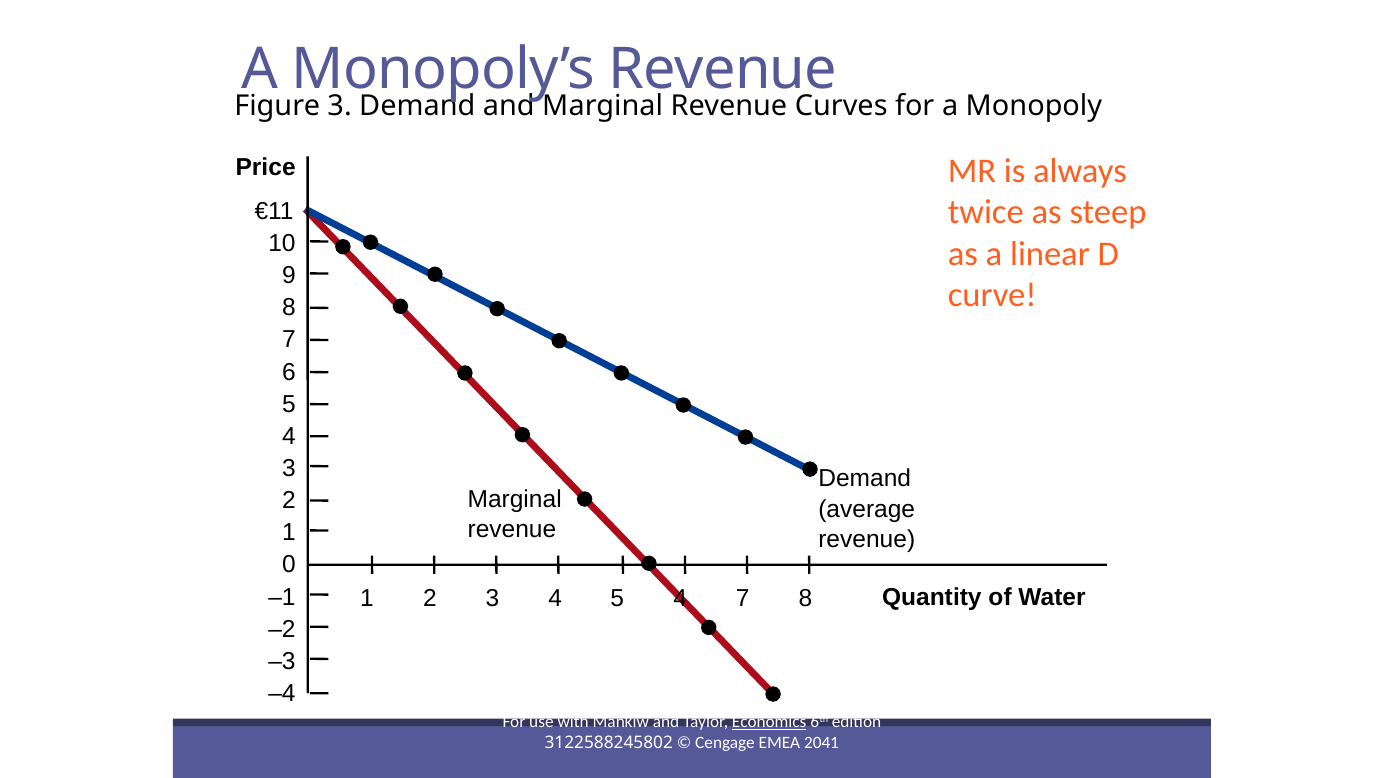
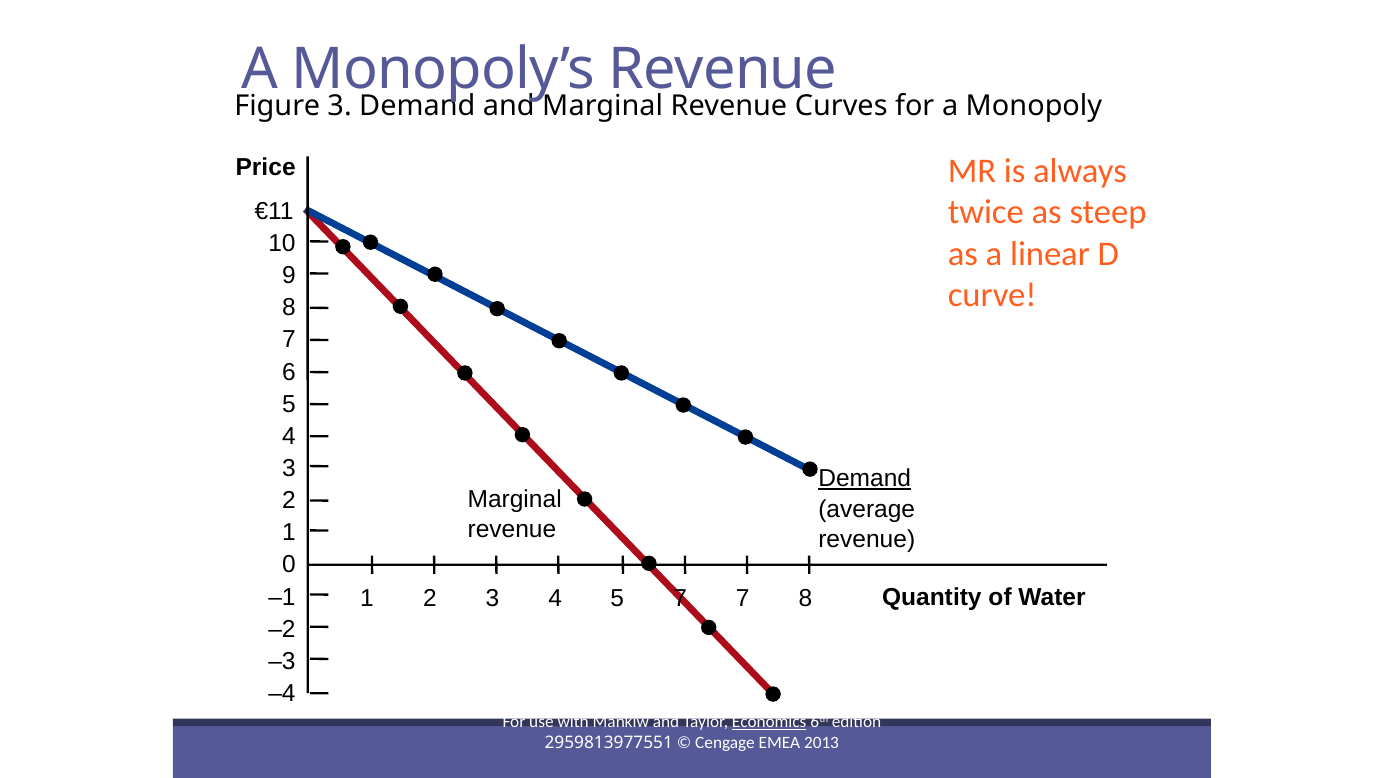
Demand at (865, 479) underline: none -> present
4 5 4: 4 -> 7
3122588245802: 3122588245802 -> 2959813977551
2041: 2041 -> 2013
